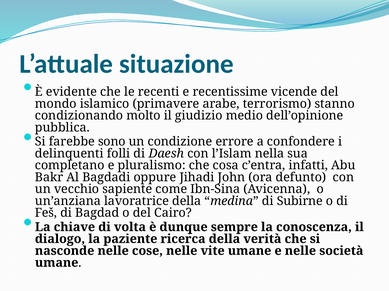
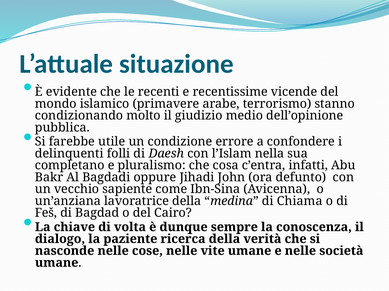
sono: sono -> utile
Subirne: Subirne -> Chiama
